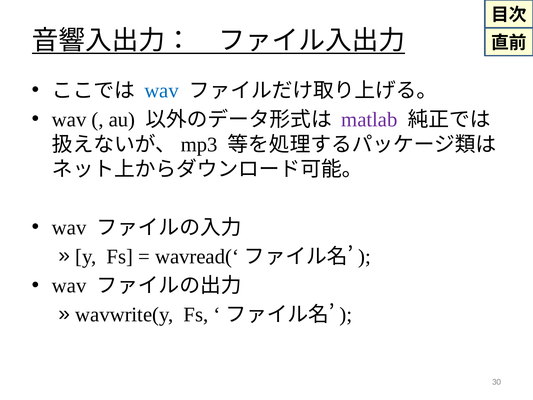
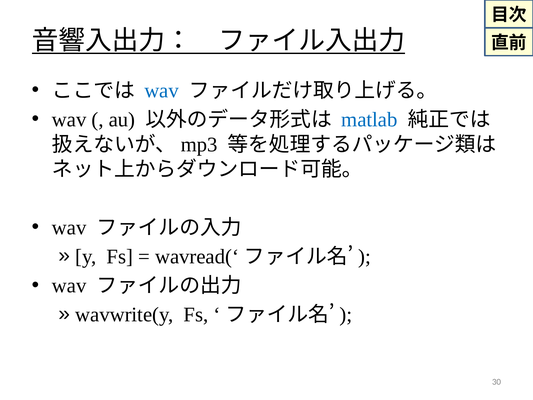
matlab colour: purple -> blue
